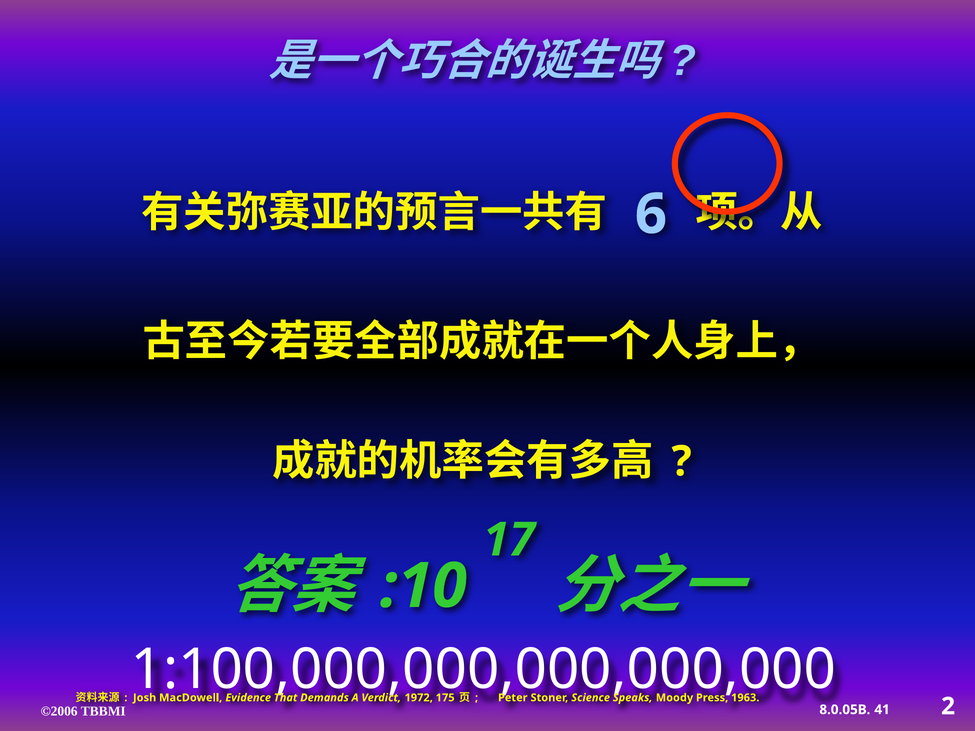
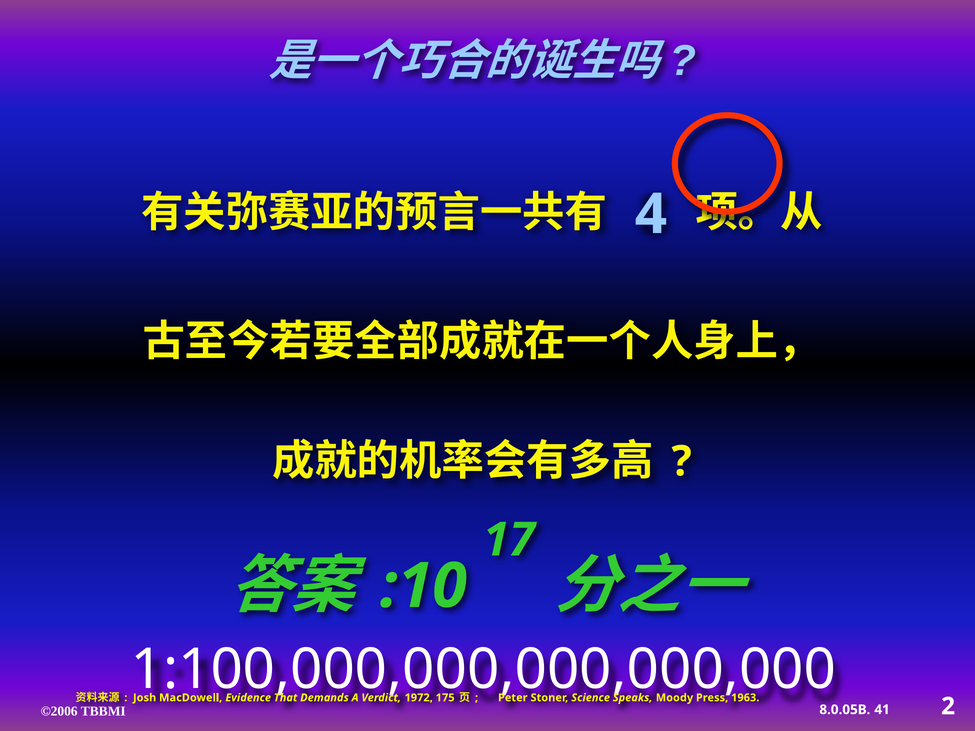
6: 6 -> 4
